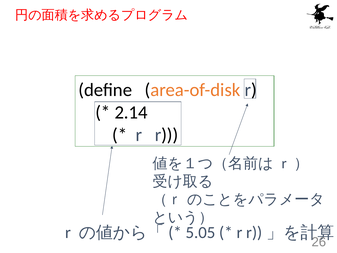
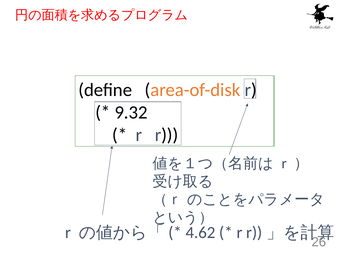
2.14: 2.14 -> 9.32
5.05: 5.05 -> 4.62
